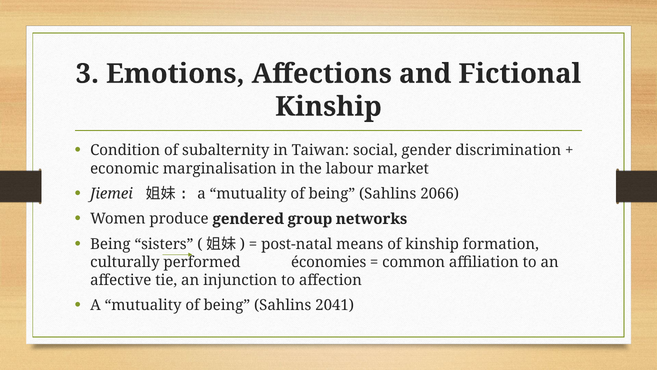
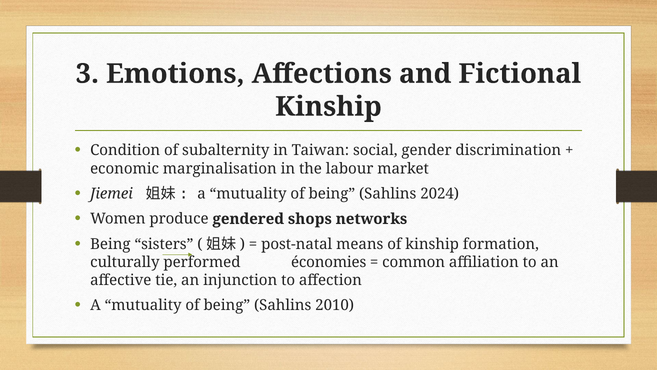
2066: 2066 -> 2024
group: group -> shops
2041: 2041 -> 2010
